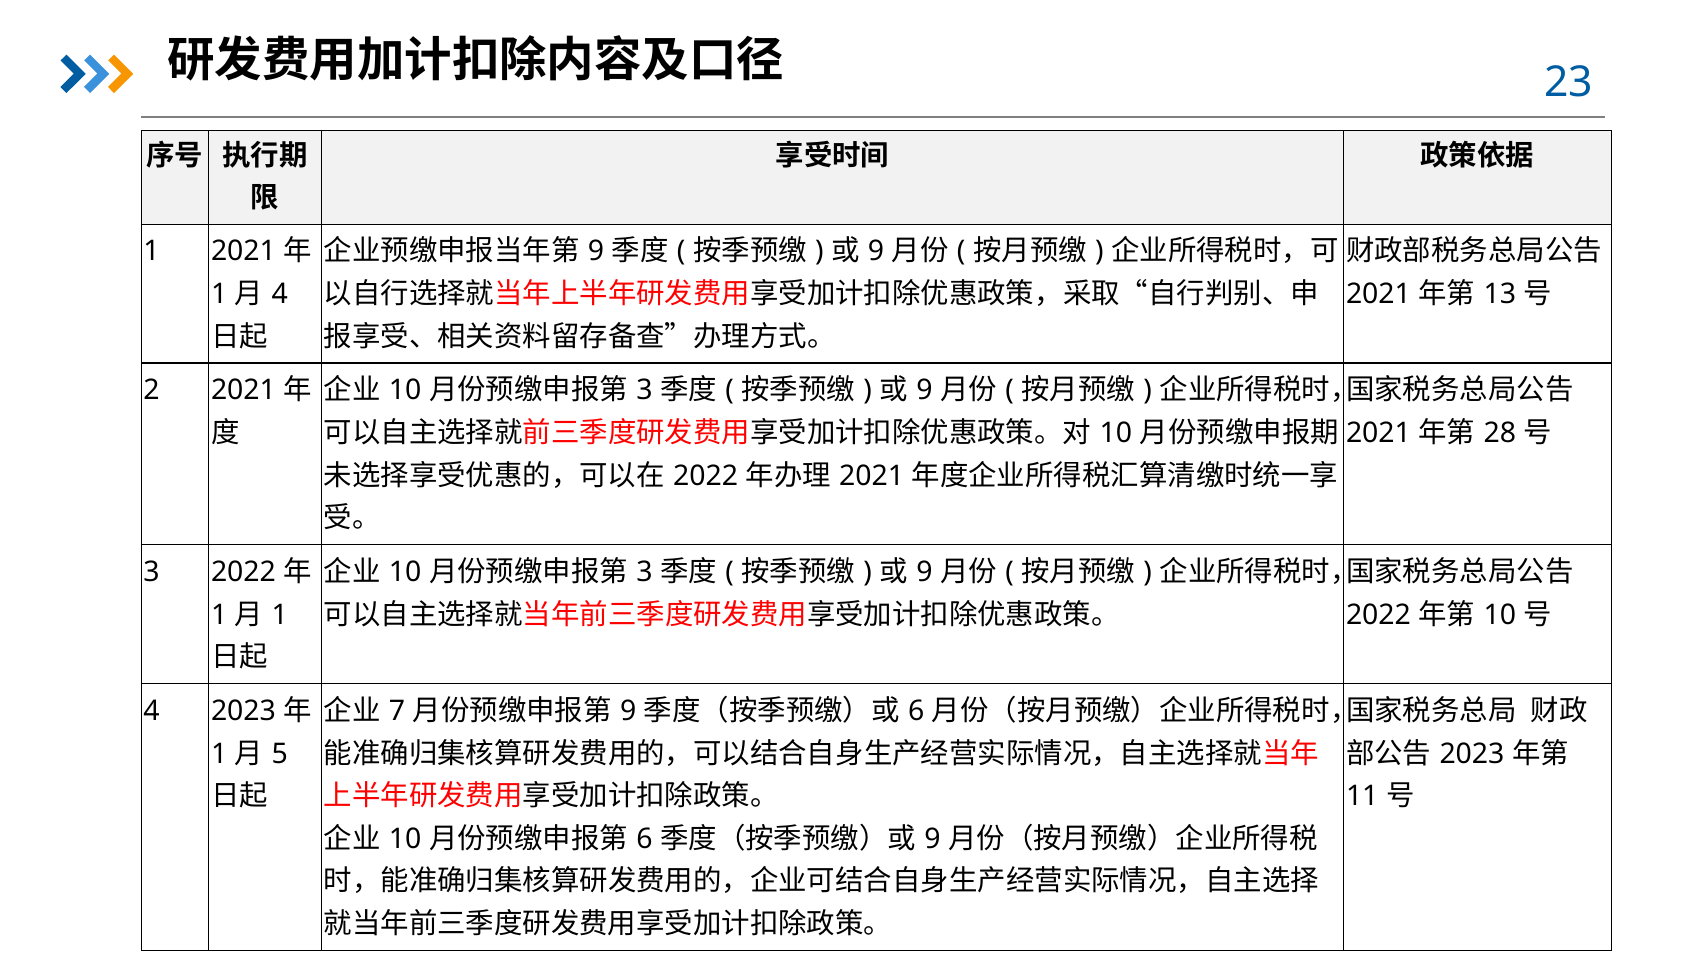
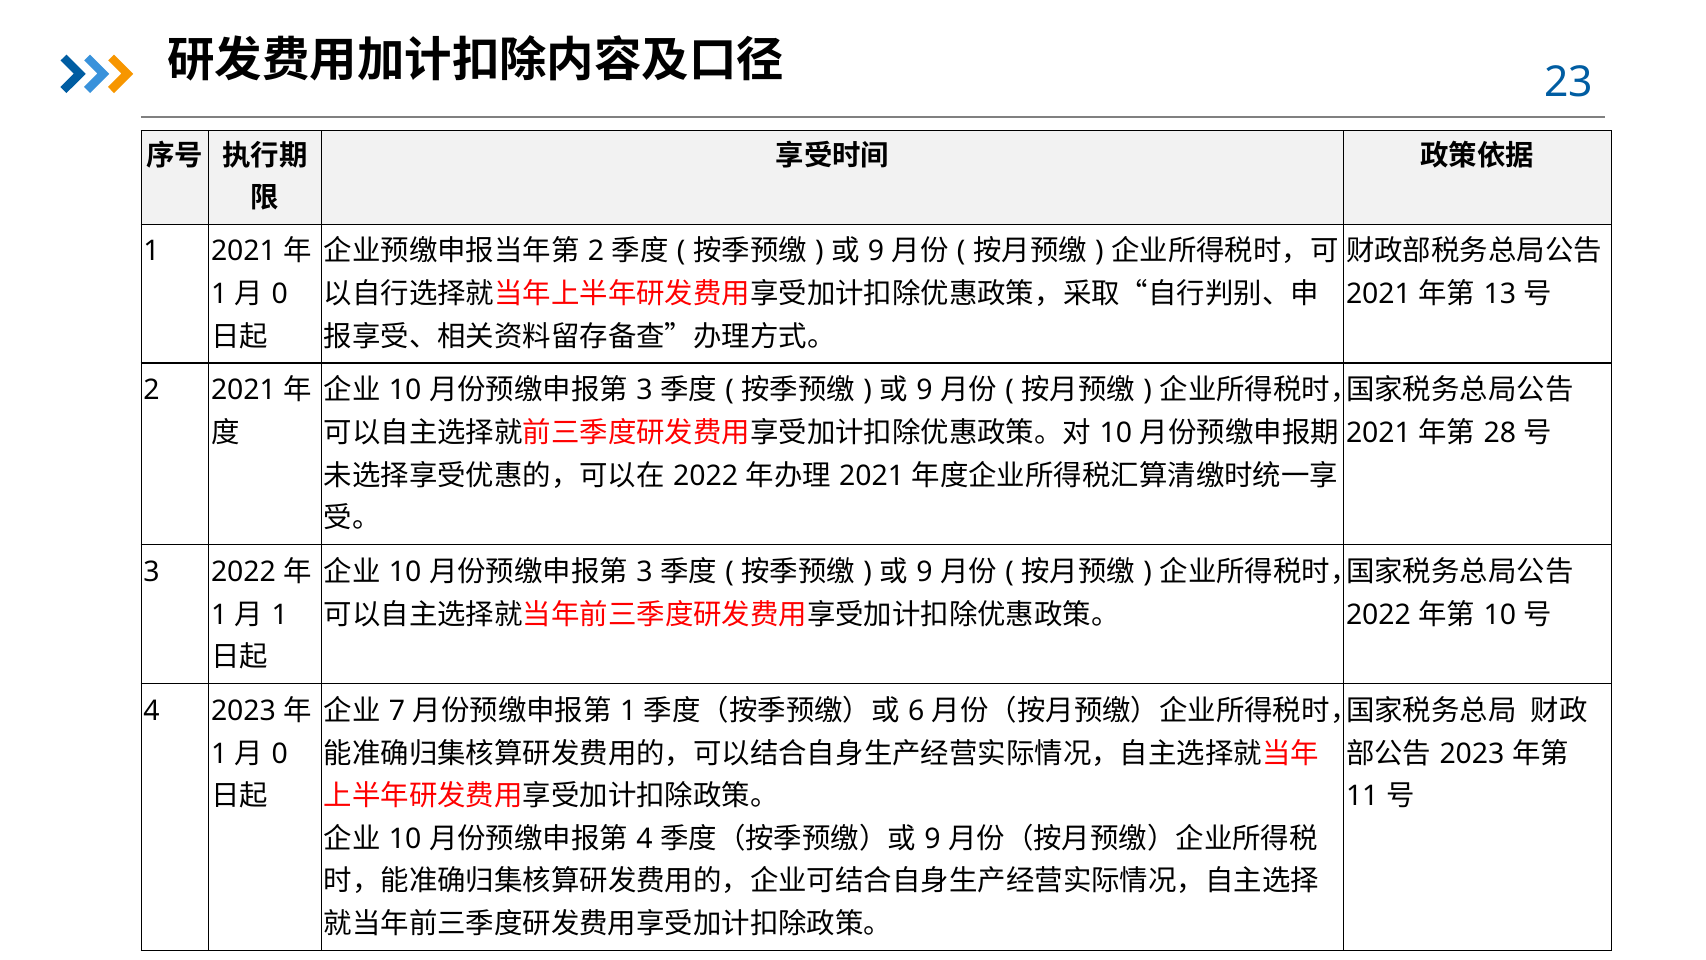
9 at (596, 251): 9 -> 2
4 at (280, 294): 4 -> 0
9 at (628, 711): 9 -> 1
5 at (280, 753): 5 -> 0
6 at (644, 839): 6 -> 4
